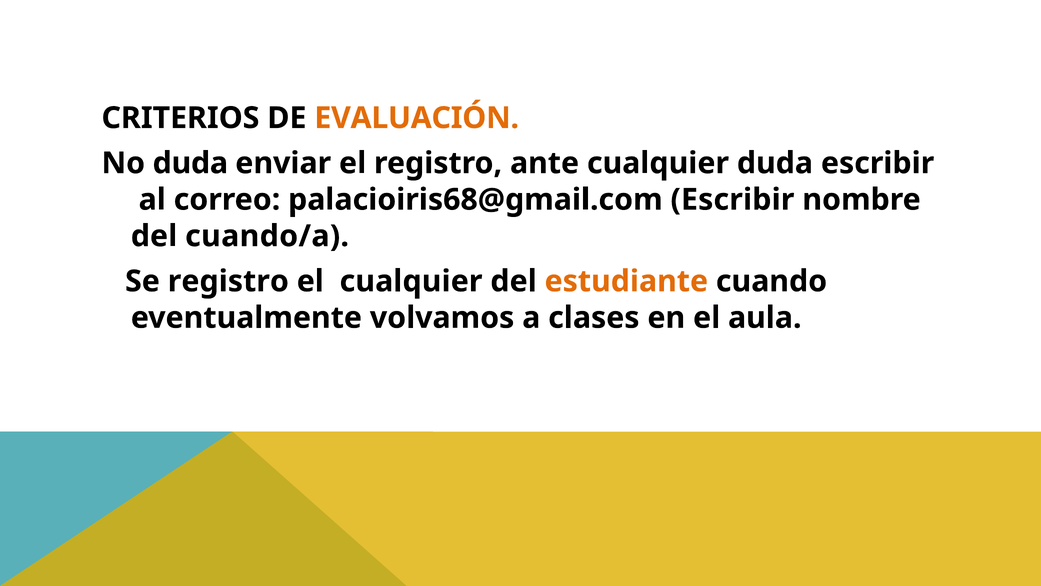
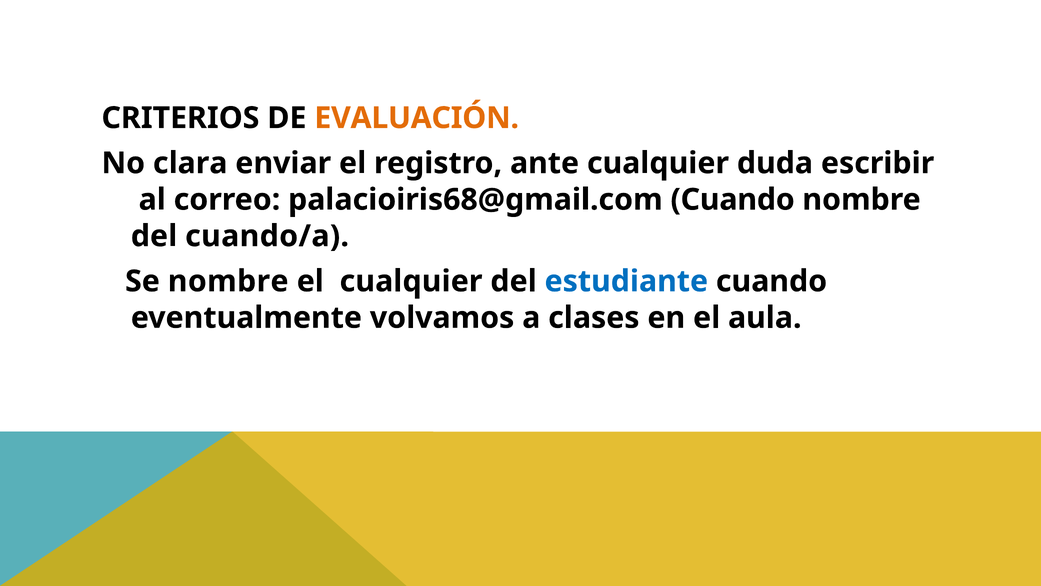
No duda: duda -> clara
palacioiris68@gmail.com Escribir: Escribir -> Cuando
Se registro: registro -> nombre
estudiante colour: orange -> blue
